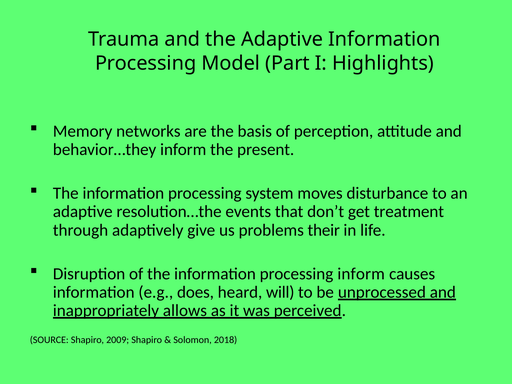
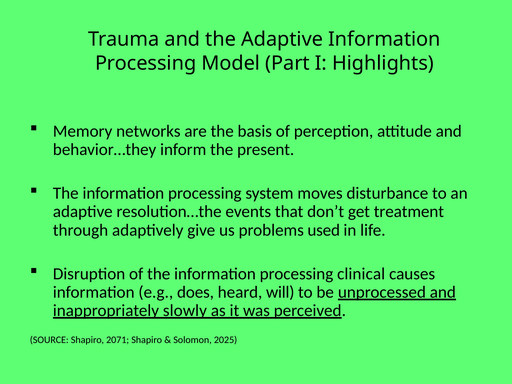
their: their -> used
processing inform: inform -> clinical
allows: allows -> slowly
2009: 2009 -> 2071
2018: 2018 -> 2025
